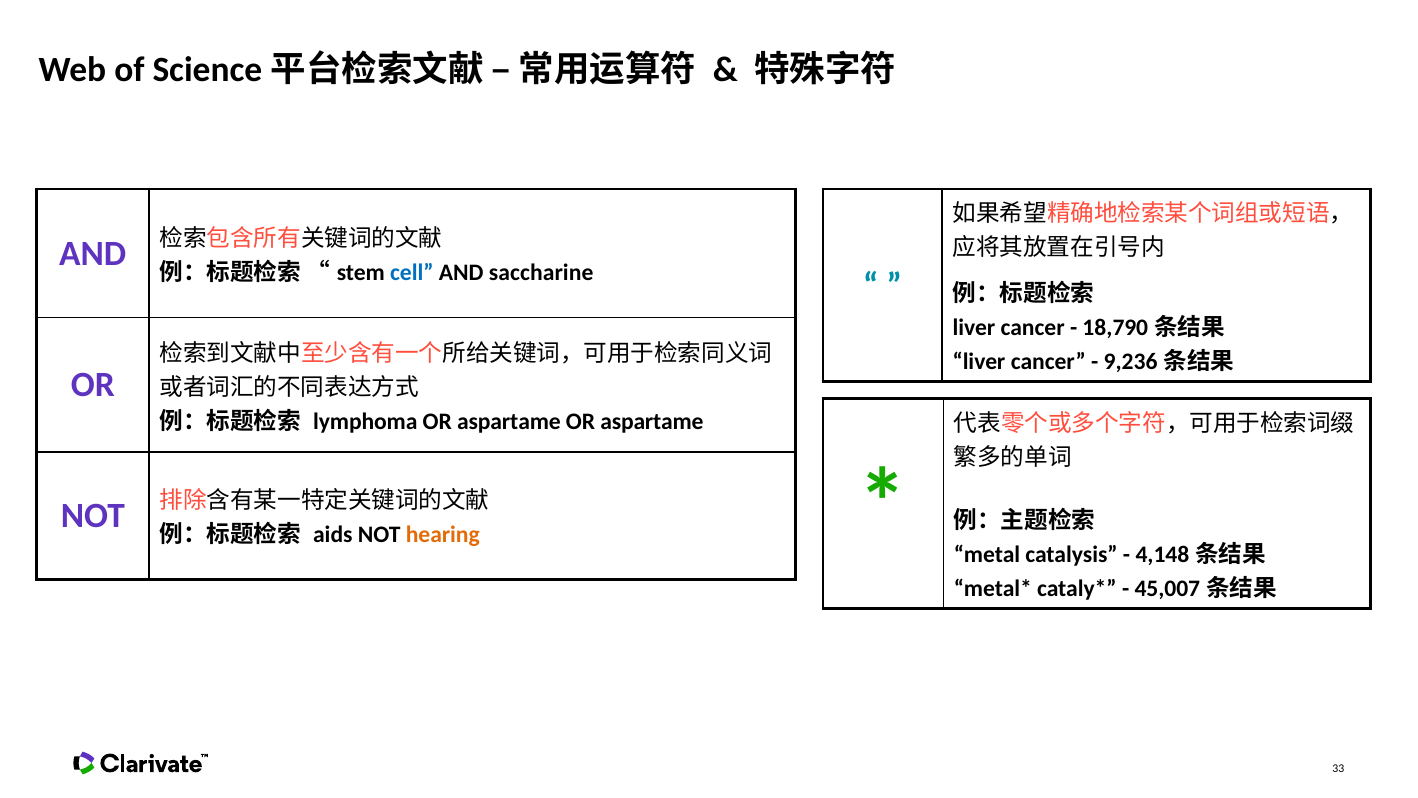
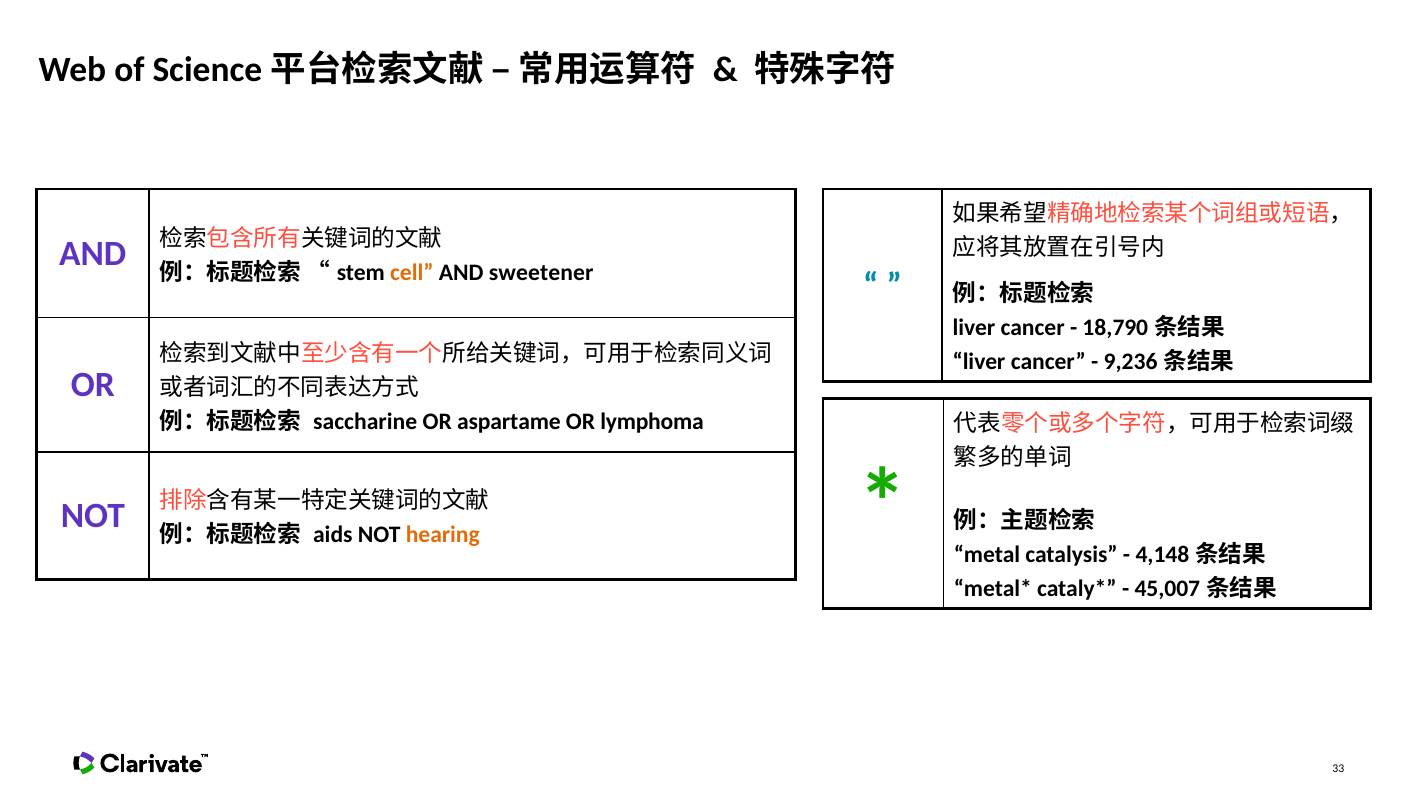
cell colour: blue -> orange
saccharine: saccharine -> sweetener
lymphoma: lymphoma -> saccharine
aspartame at (652, 421): aspartame -> lymphoma
